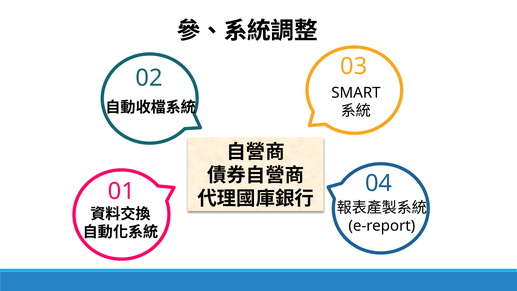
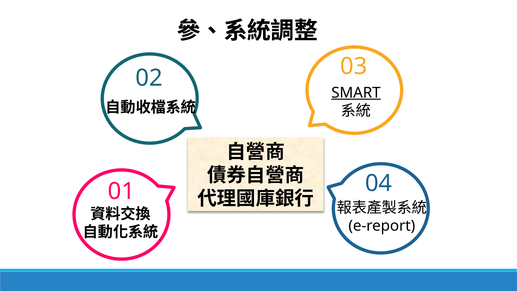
SMART underline: none -> present
